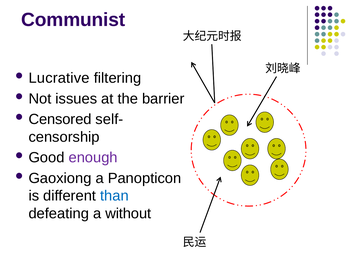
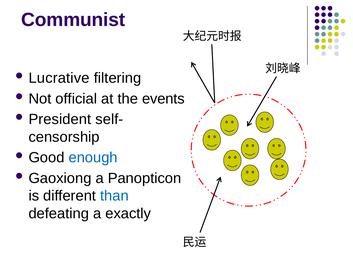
issues: issues -> official
barrier: barrier -> events
Censored: Censored -> President
enough colour: purple -> blue
without: without -> exactly
